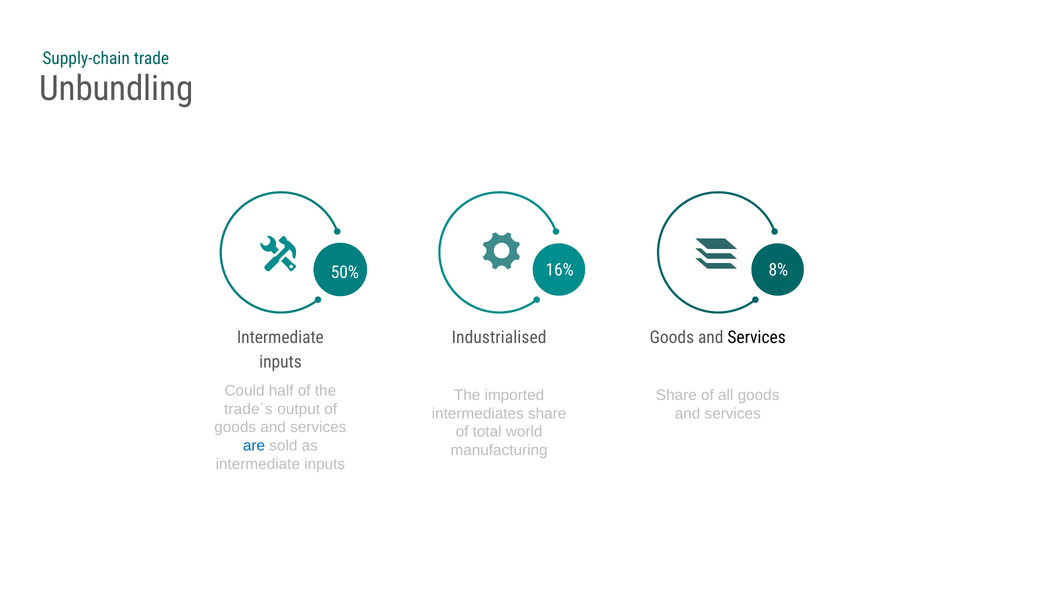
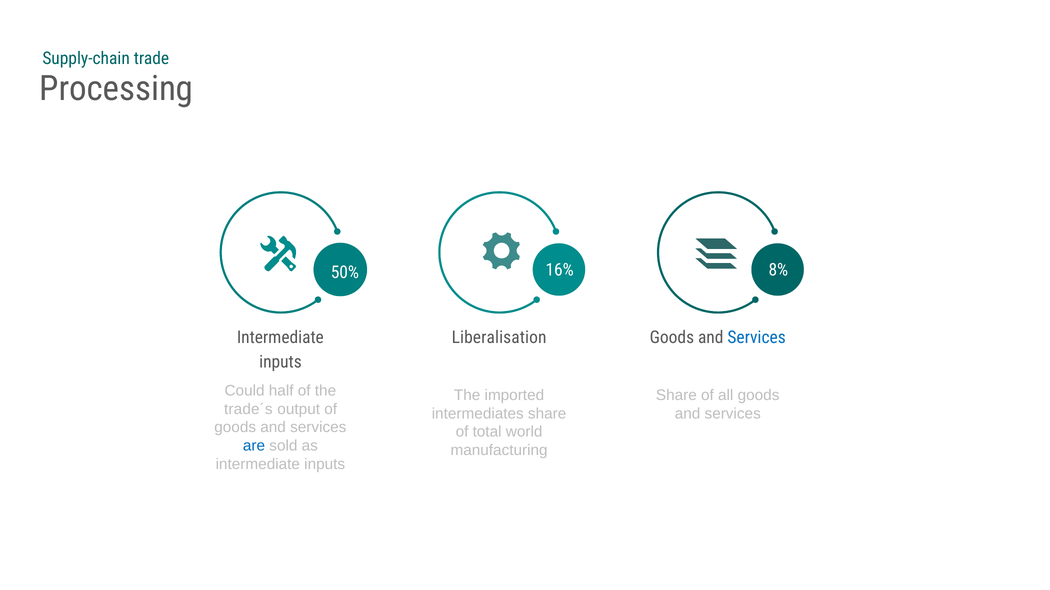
Unbundling: Unbundling -> Processing
Industrialised: Industrialised -> Liberalisation
Services at (757, 338) colour: black -> blue
